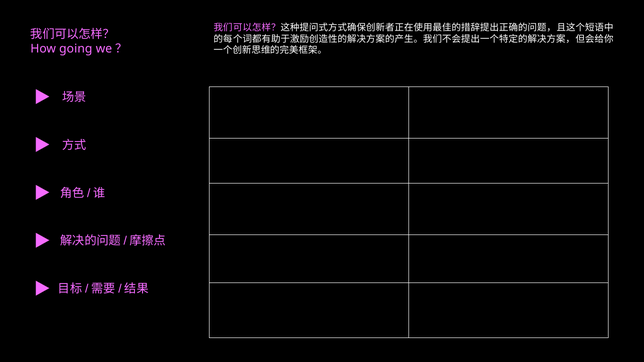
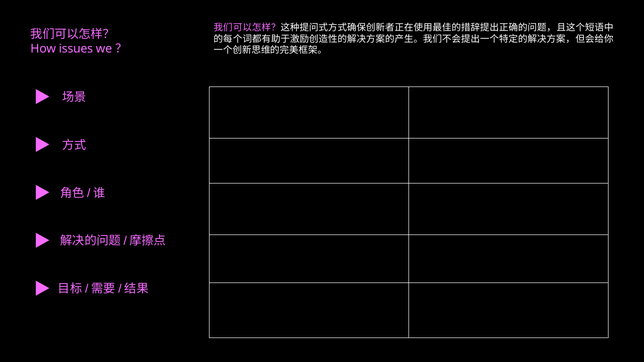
going: going -> issues
